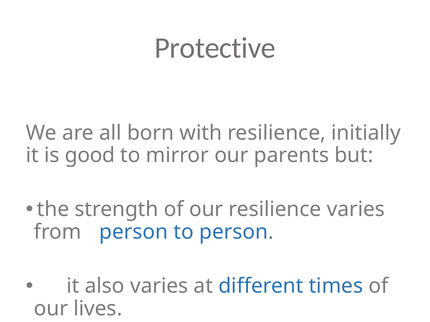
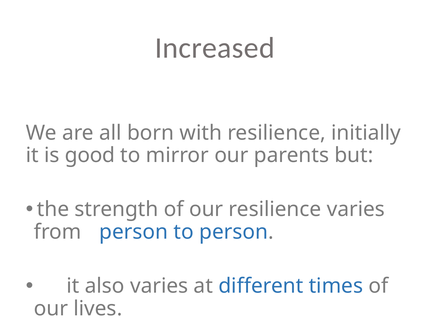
Protective: Protective -> Increased
